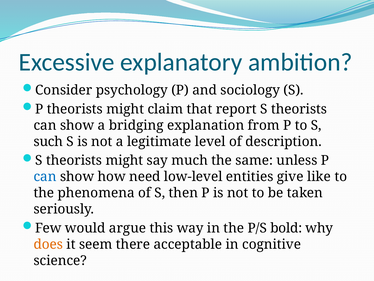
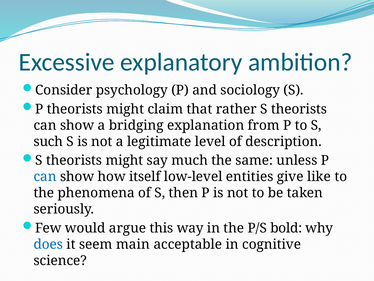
report: report -> rather
need: need -> itself
does colour: orange -> blue
there: there -> main
